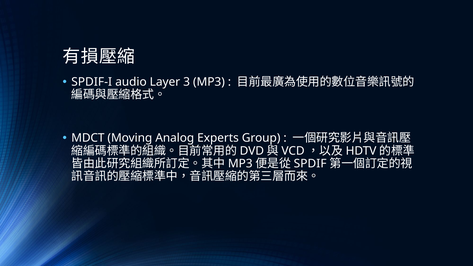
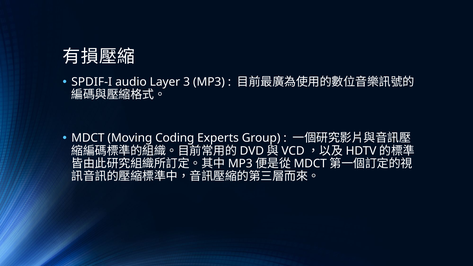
Analog: Analog -> Coding
SPDIF at (310, 164): SPDIF -> MDCT
